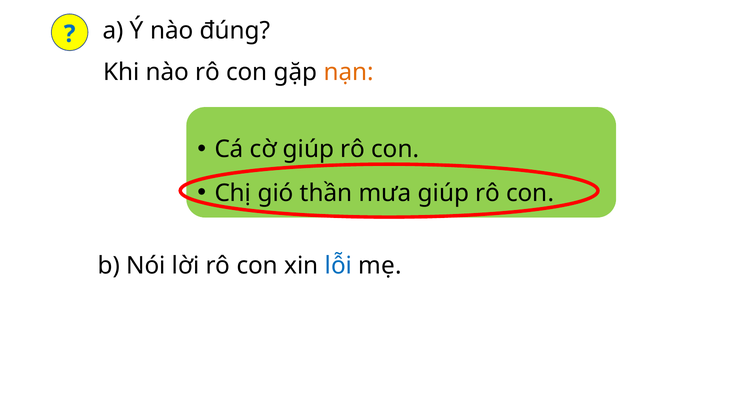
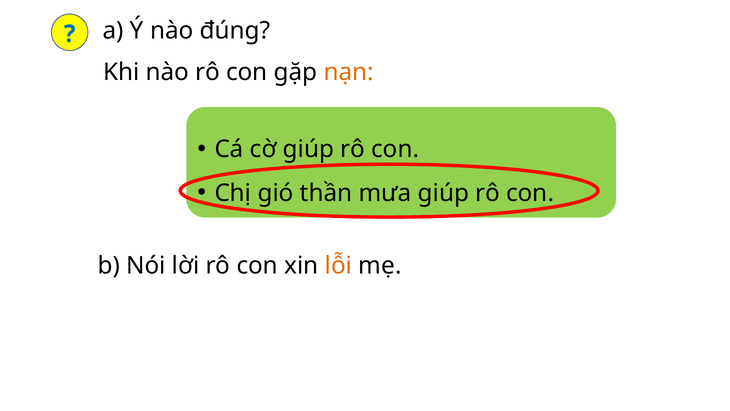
lỗi colour: blue -> orange
